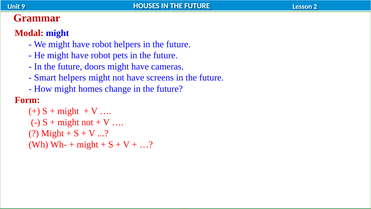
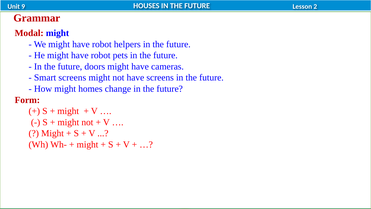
Smart helpers: helpers -> screens
